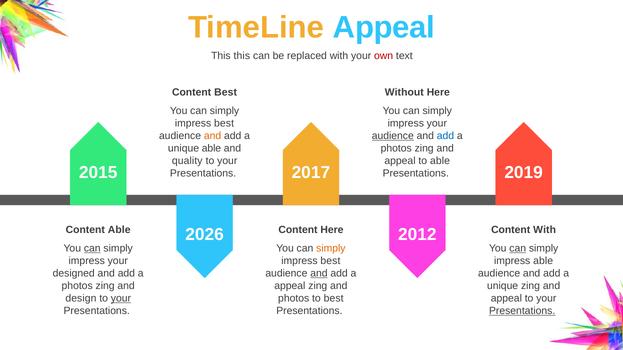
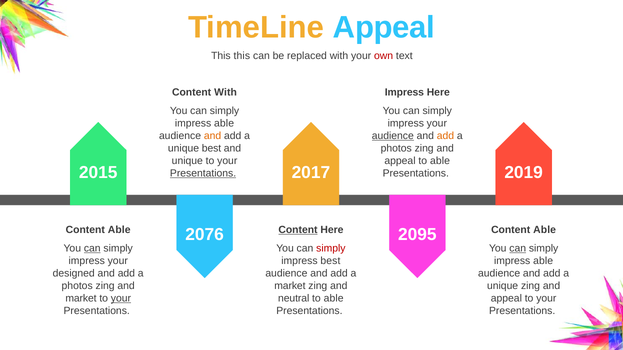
Content Best: Best -> With
Without at (404, 92): Without -> Impress
best at (224, 124): best -> able
add at (445, 136) colour: blue -> orange
unique able: able -> best
quality at (187, 161): quality -> unique
Presentations at (203, 173) underline: none -> present
Content at (298, 230) underline: none -> present
With at (545, 230): With -> Able
2026: 2026 -> 2076
2012: 2012 -> 2095
simply at (331, 249) colour: orange -> red
and at (319, 274) underline: present -> none
appeal at (290, 286): appeal -> market
design at (81, 299): design -> market
photos at (294, 299): photos -> neutral
best at (334, 299): best -> able
Presentations at (522, 311) underline: present -> none
